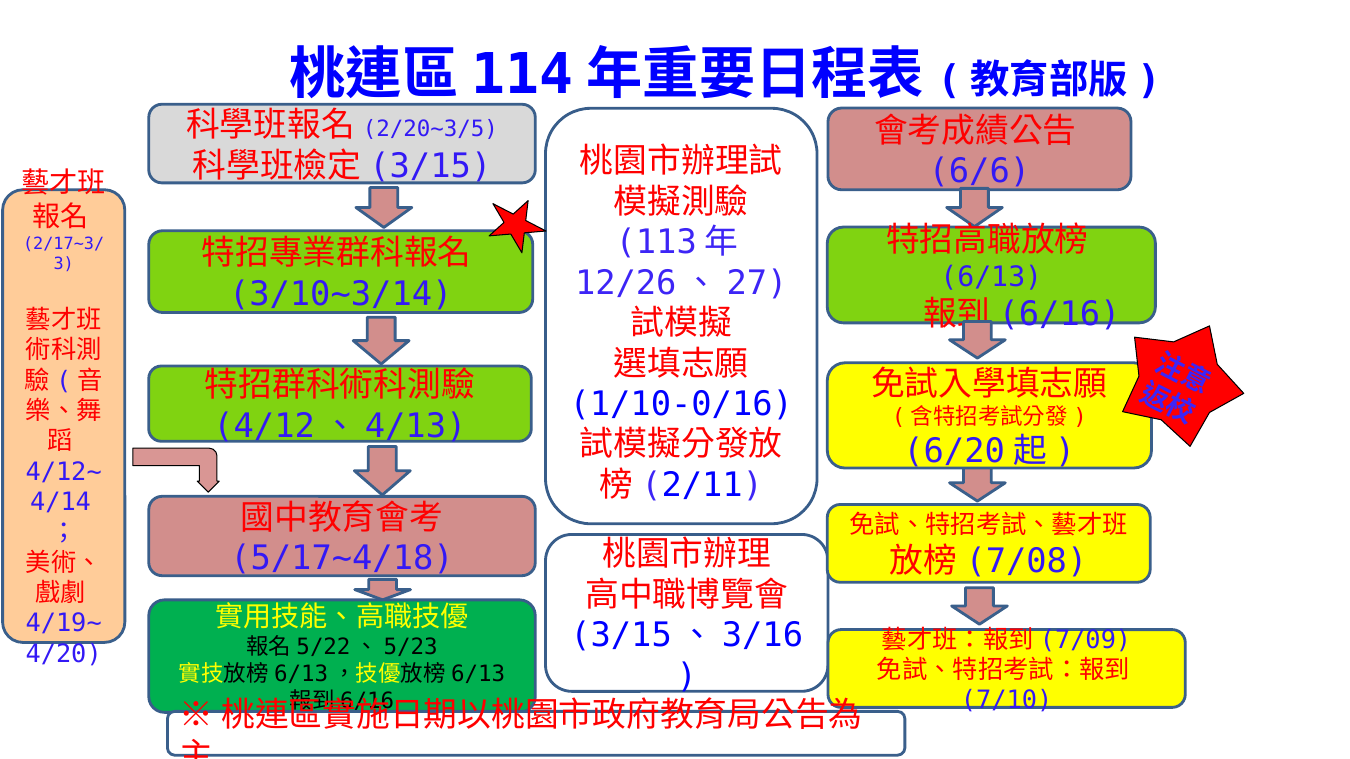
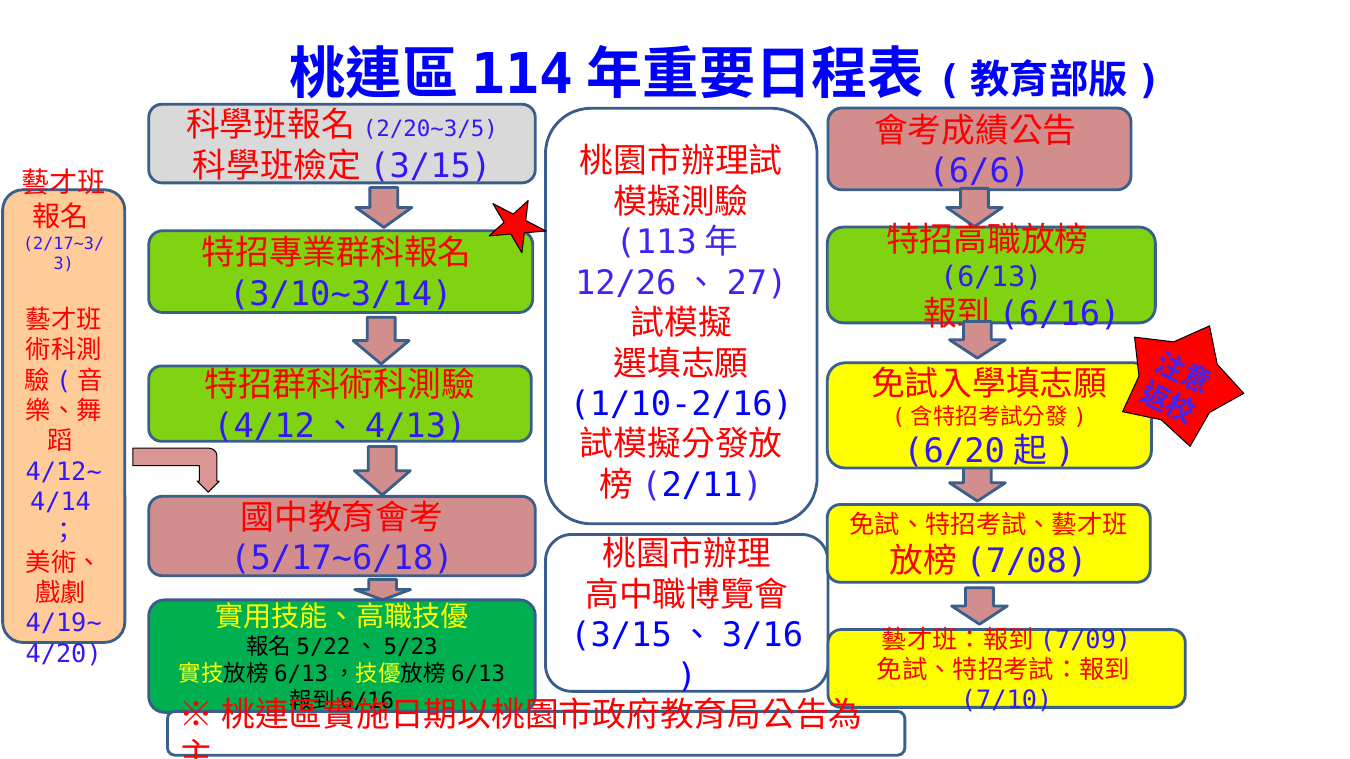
1/10-0/16: 1/10-0/16 -> 1/10-2/16
5/17~4/18: 5/17~4/18 -> 5/17~6/18
